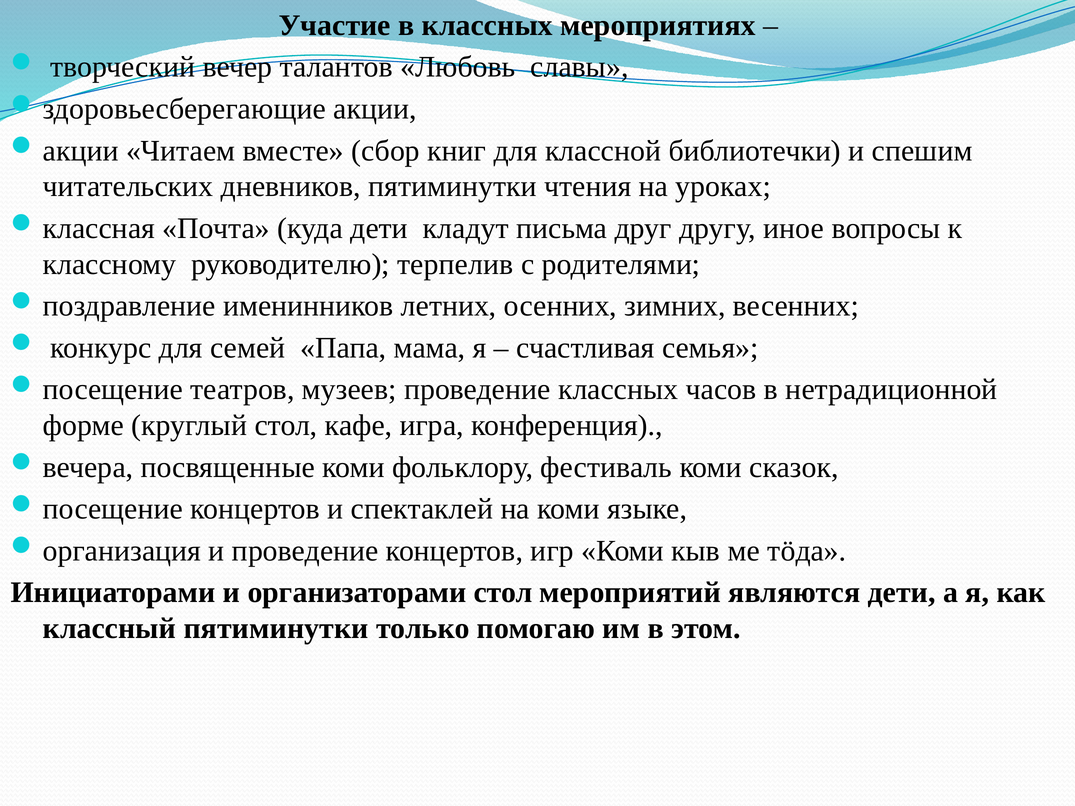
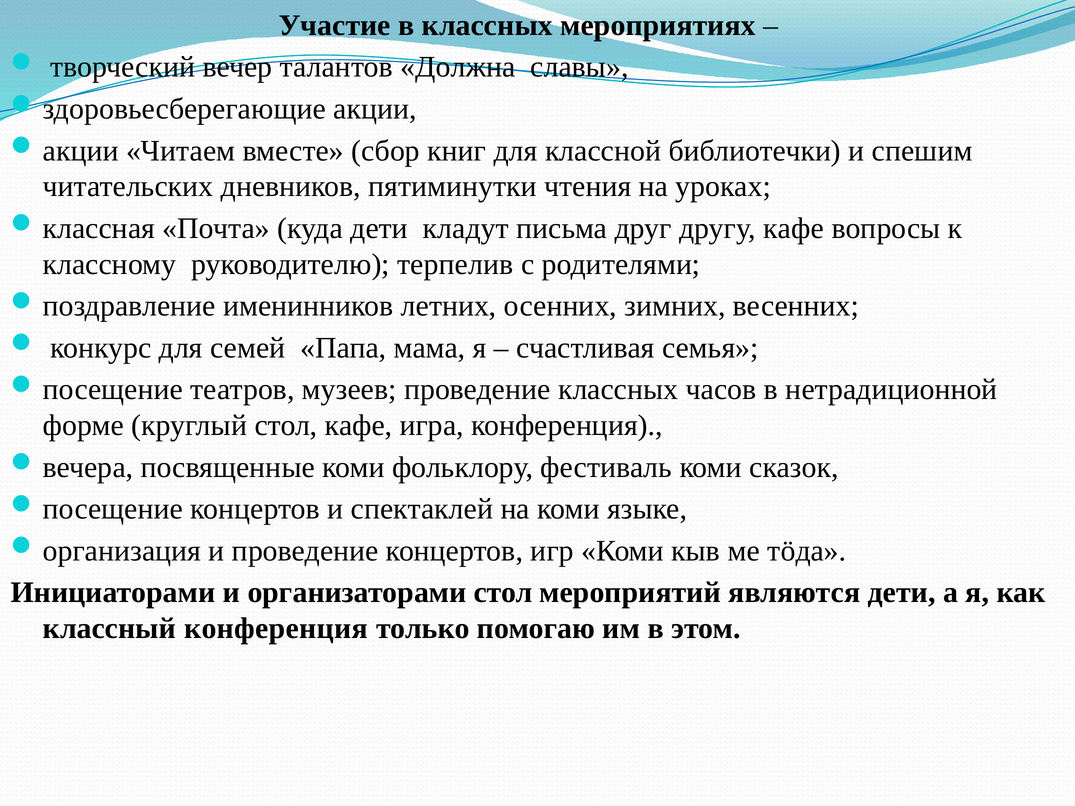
Любовь: Любовь -> Должна
другу иное: иное -> кафе
классный пятиминутки: пятиминутки -> конференция
